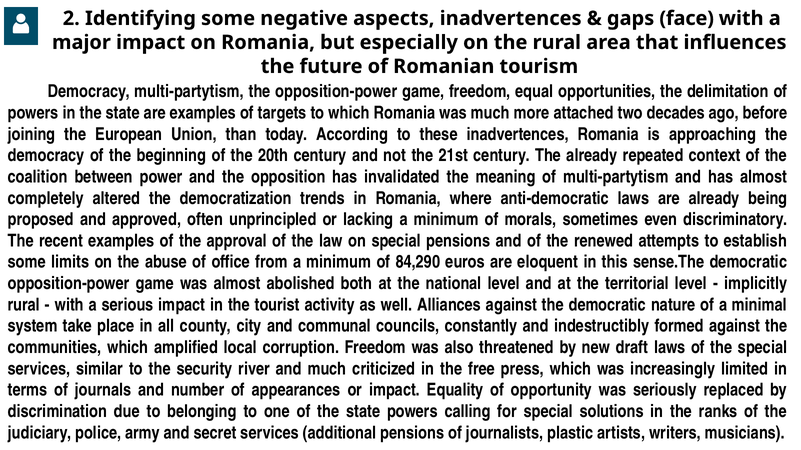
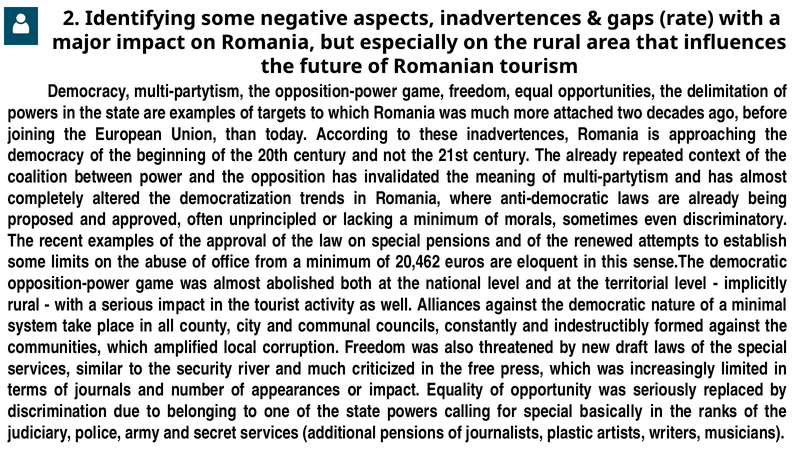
face: face -> rate
84,290: 84,290 -> 20,462
solutions: solutions -> basically
